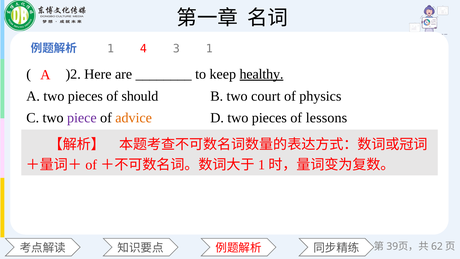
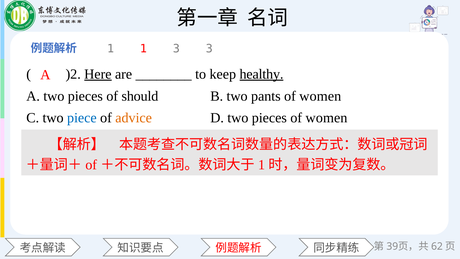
1 4: 4 -> 1
3 1: 1 -> 3
Here underline: none -> present
court: court -> pants
physics at (320, 96): physics -> women
piece colour: purple -> blue
pieces of lessons: lessons -> women
